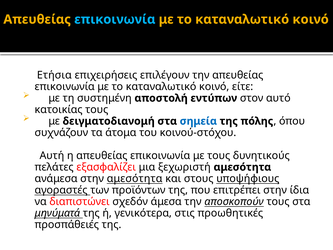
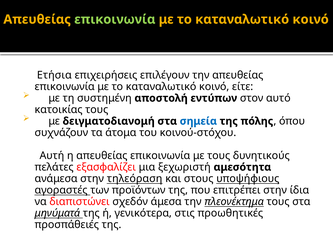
επικοινωνία at (115, 19) colour: light blue -> light green
στην αμεσότητα: αμεσότητα -> τηλεόραση
αποσκοπούν: αποσκοπούν -> πλεονέκτημα
